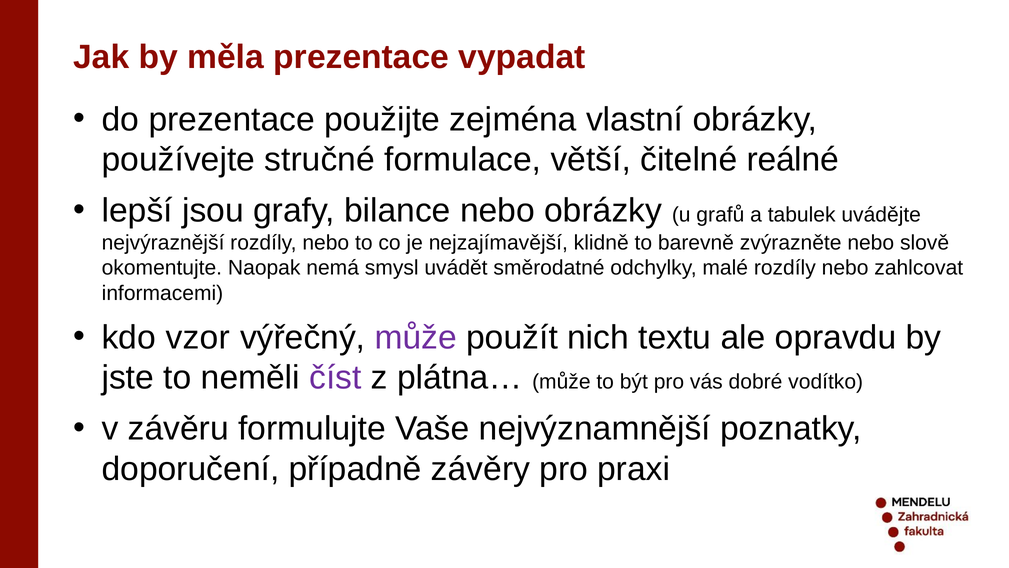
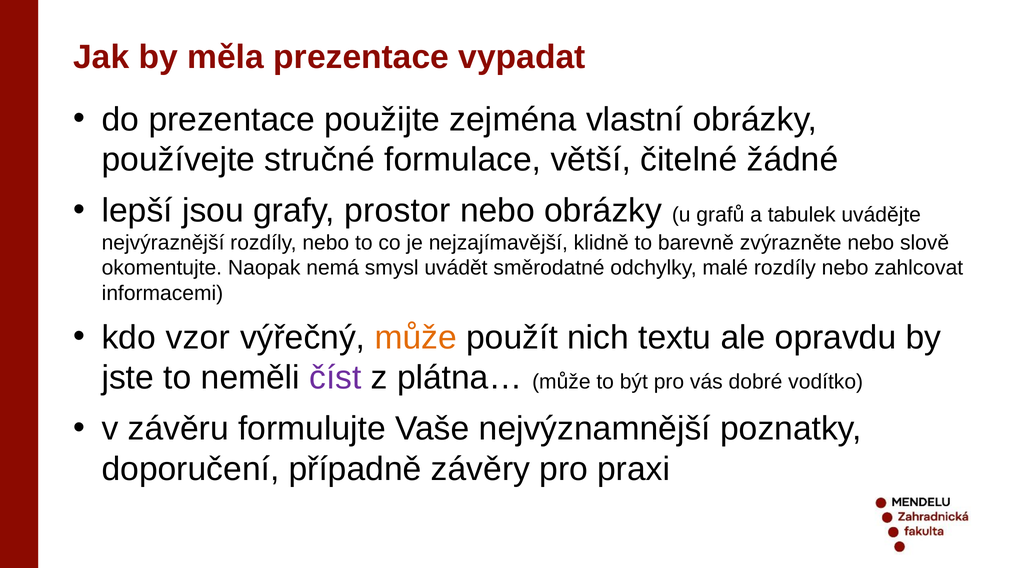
reálné: reálné -> žádné
bilance: bilance -> prostor
může at (416, 337) colour: purple -> orange
